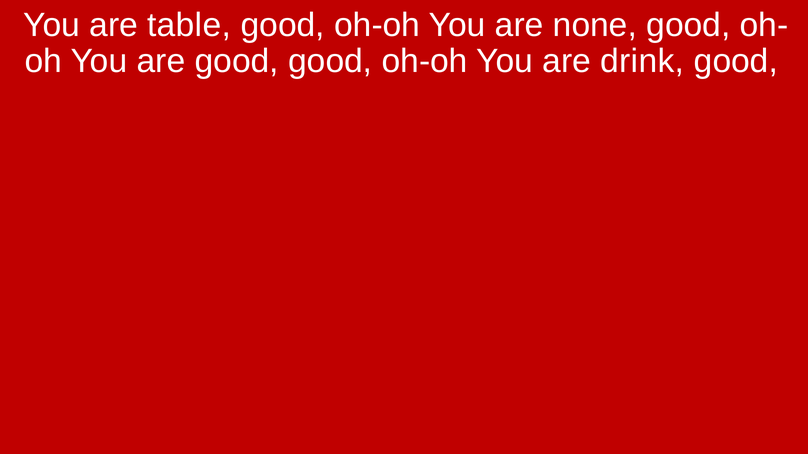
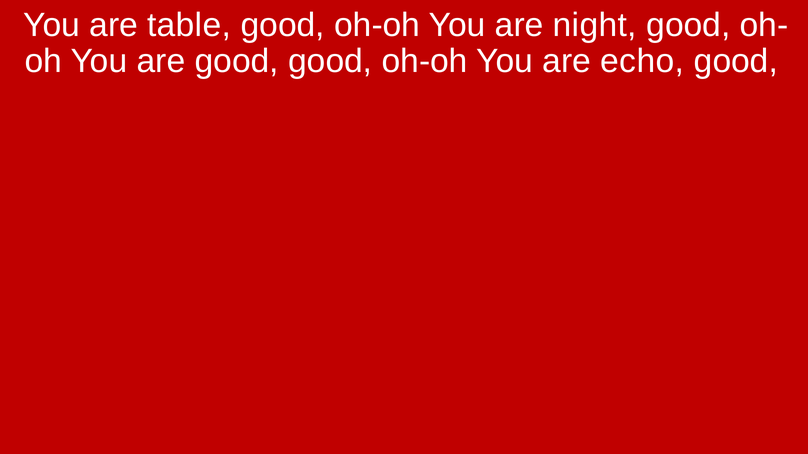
none: none -> night
drink: drink -> echo
